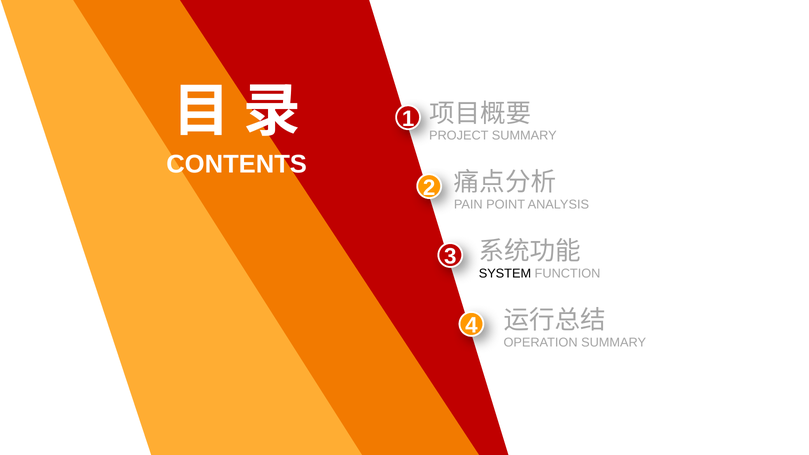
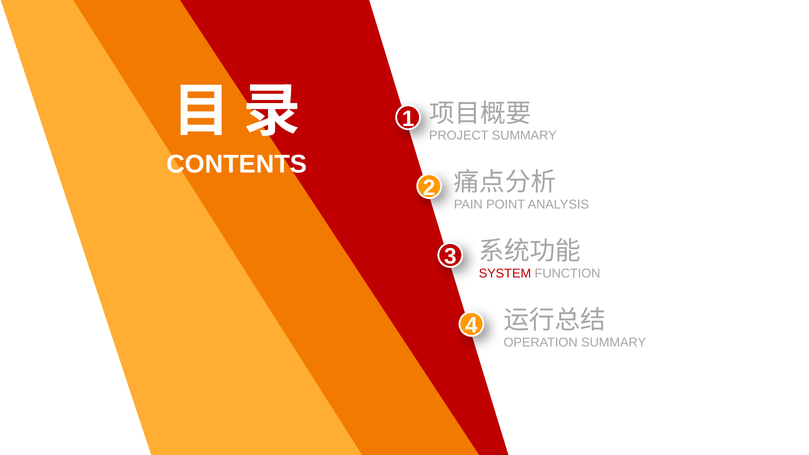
SYSTEM colour: black -> red
